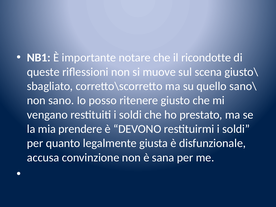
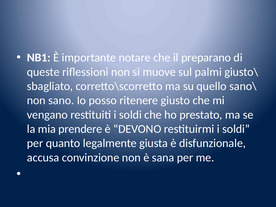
ricondotte: ricondotte -> preparano
scena: scena -> palmi
